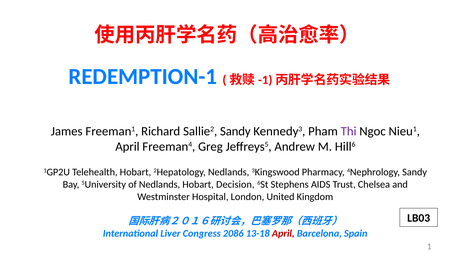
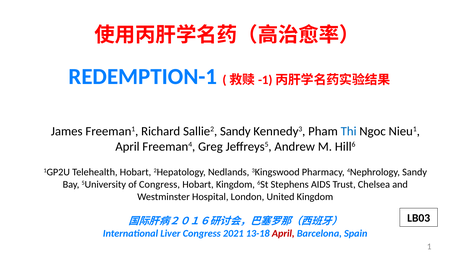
Thi colour: purple -> blue
of Nedlands: Nedlands -> Congress
Hobart Decision: Decision -> Kingdom
2086: 2086 -> 2021
